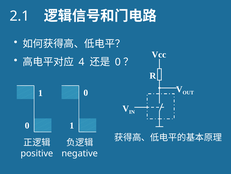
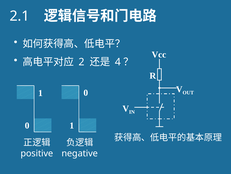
4: 4 -> 2
0 at (118, 62): 0 -> 4
